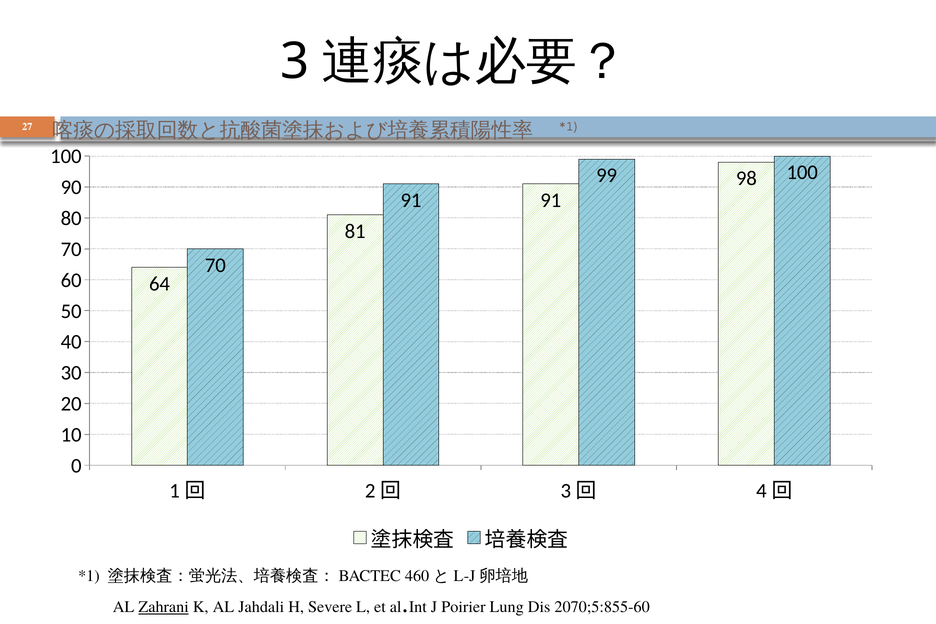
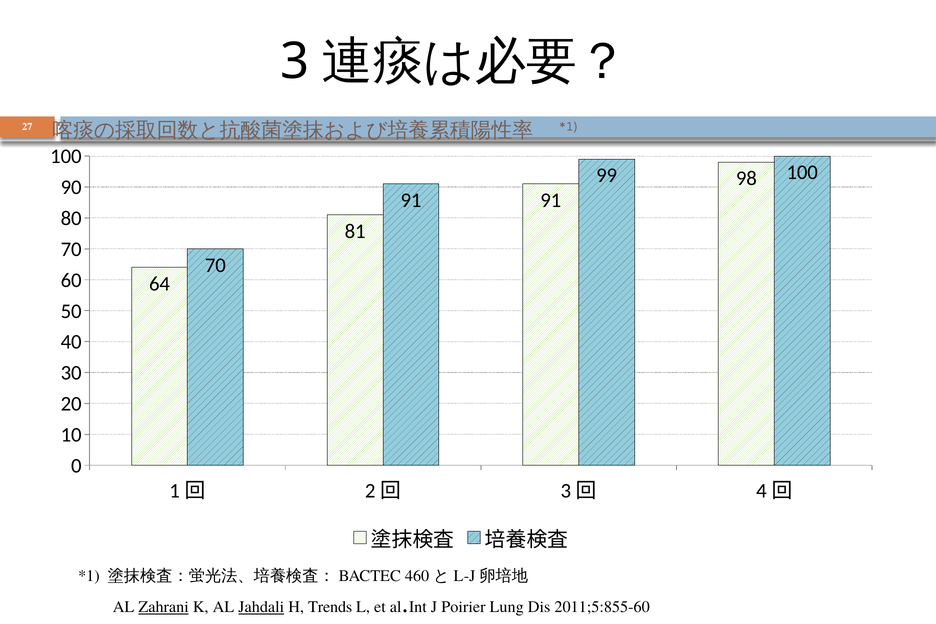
Jahdali underline: none -> present
Severe: Severe -> Trends
2070;5:855-60: 2070;5:855-60 -> 2011;5:855-60
